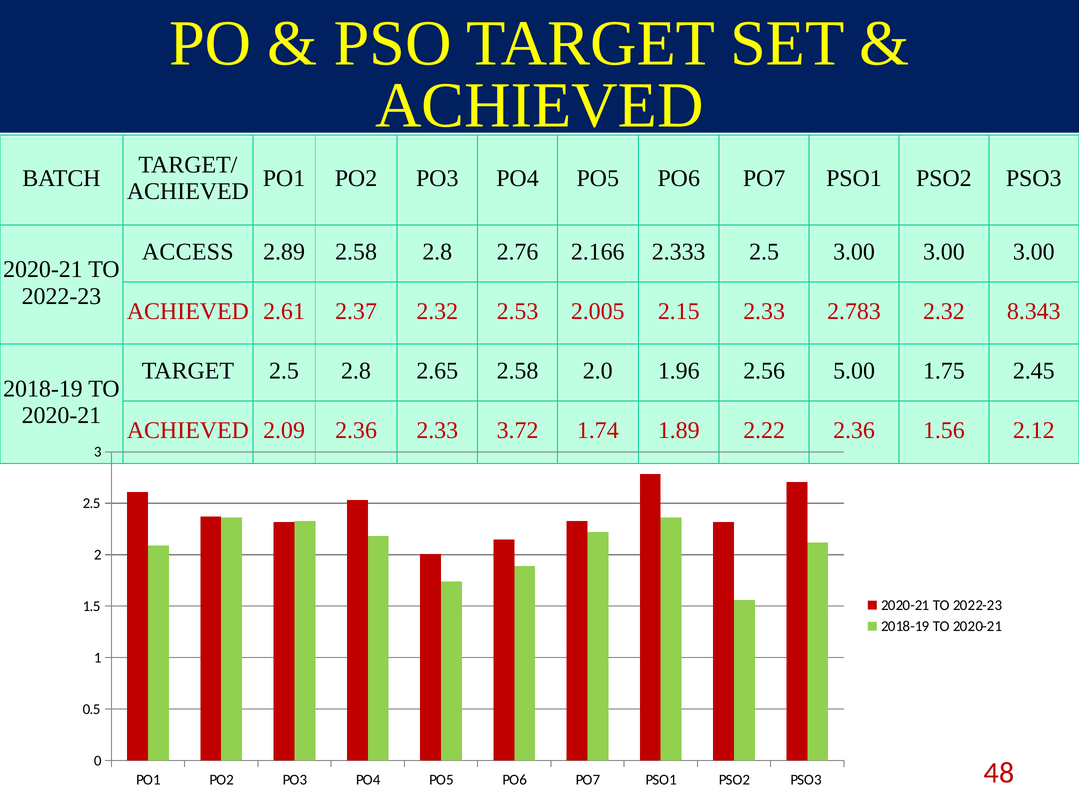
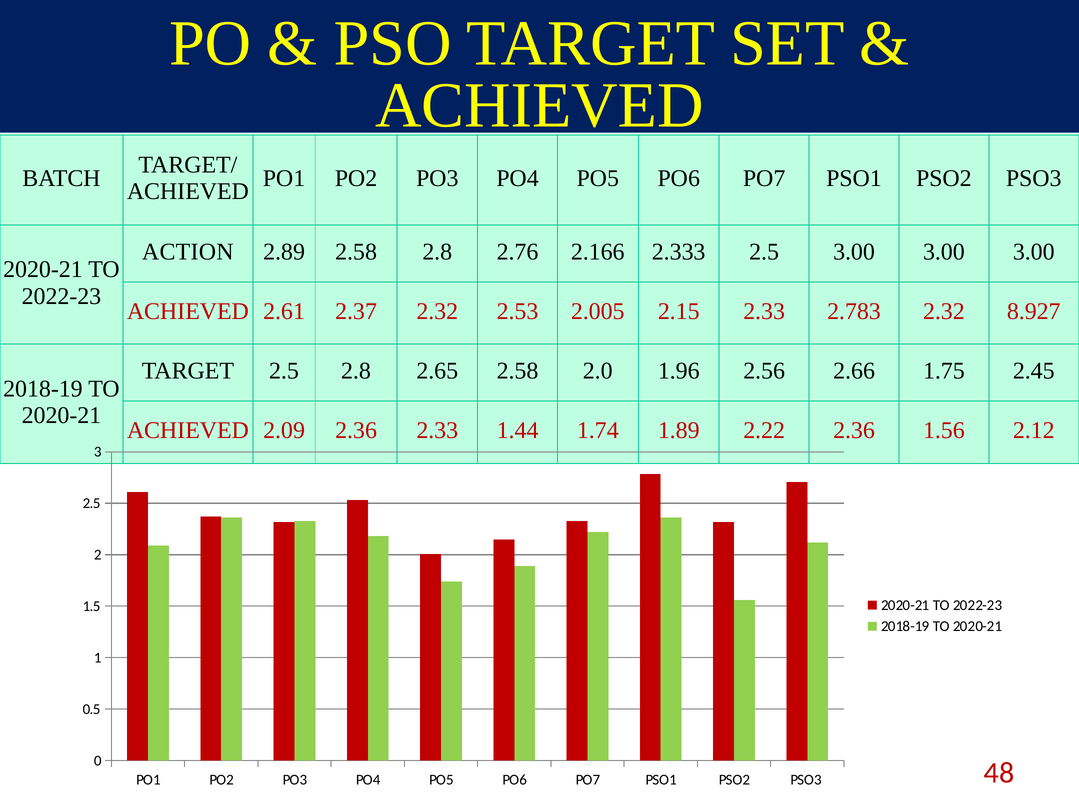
ACCESS: ACCESS -> ACTION
8.343: 8.343 -> 8.927
5.00: 5.00 -> 2.66
3.72: 3.72 -> 1.44
